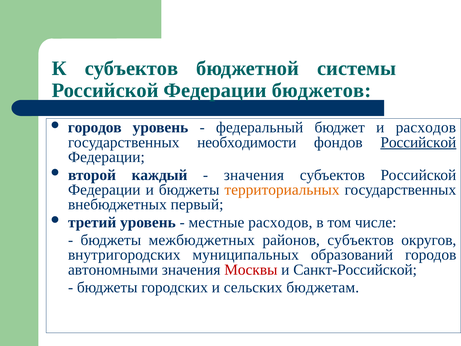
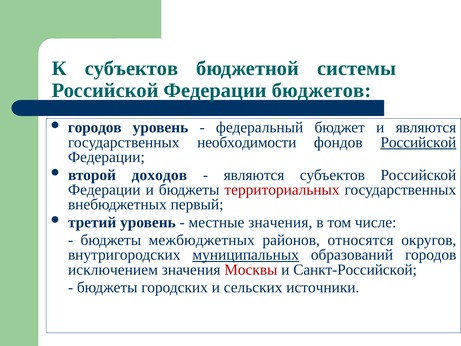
и расходов: расходов -> являются
каждый: каждый -> доходов
значения at (254, 175): значения -> являются
территориальных colour: orange -> red
местные расходов: расходов -> значения
районов субъектов: субъектов -> относятся
муниципальных underline: none -> present
автономными: автономными -> исключением
бюджетам: бюджетам -> источники
